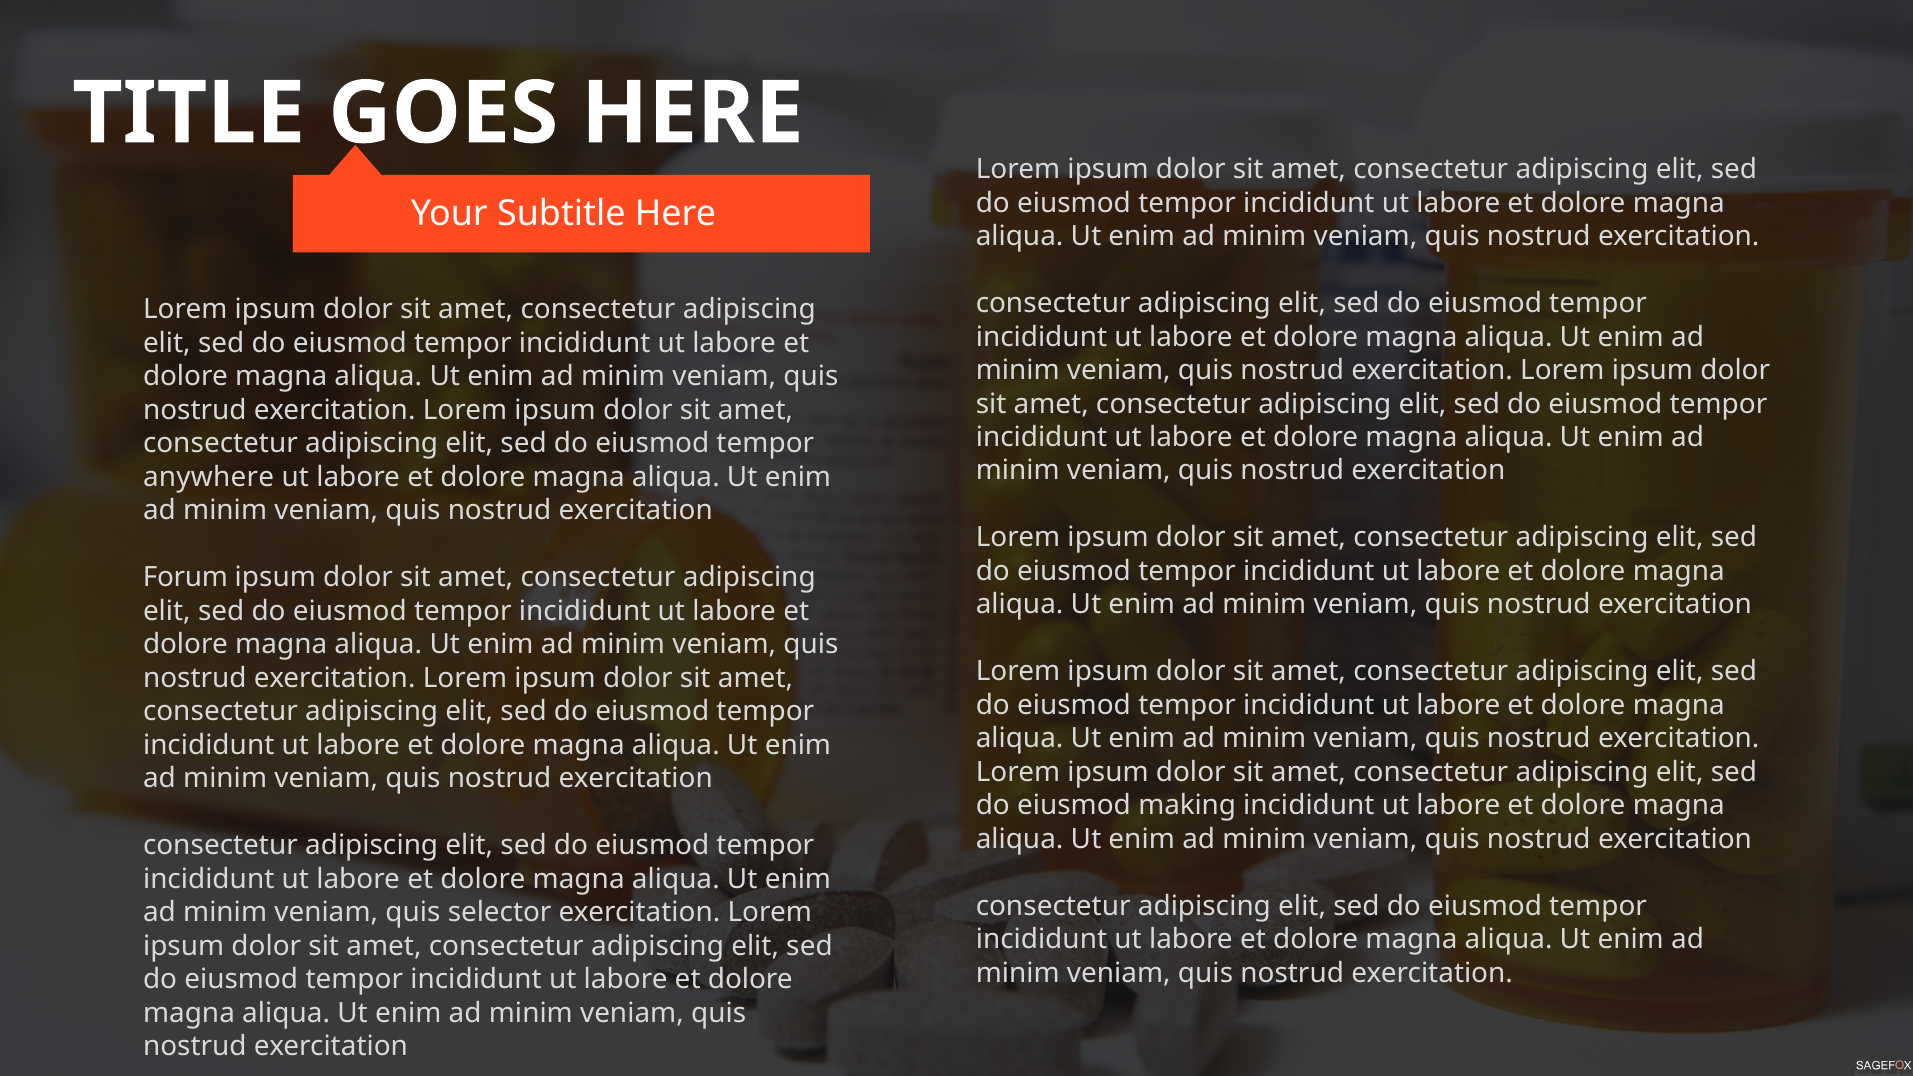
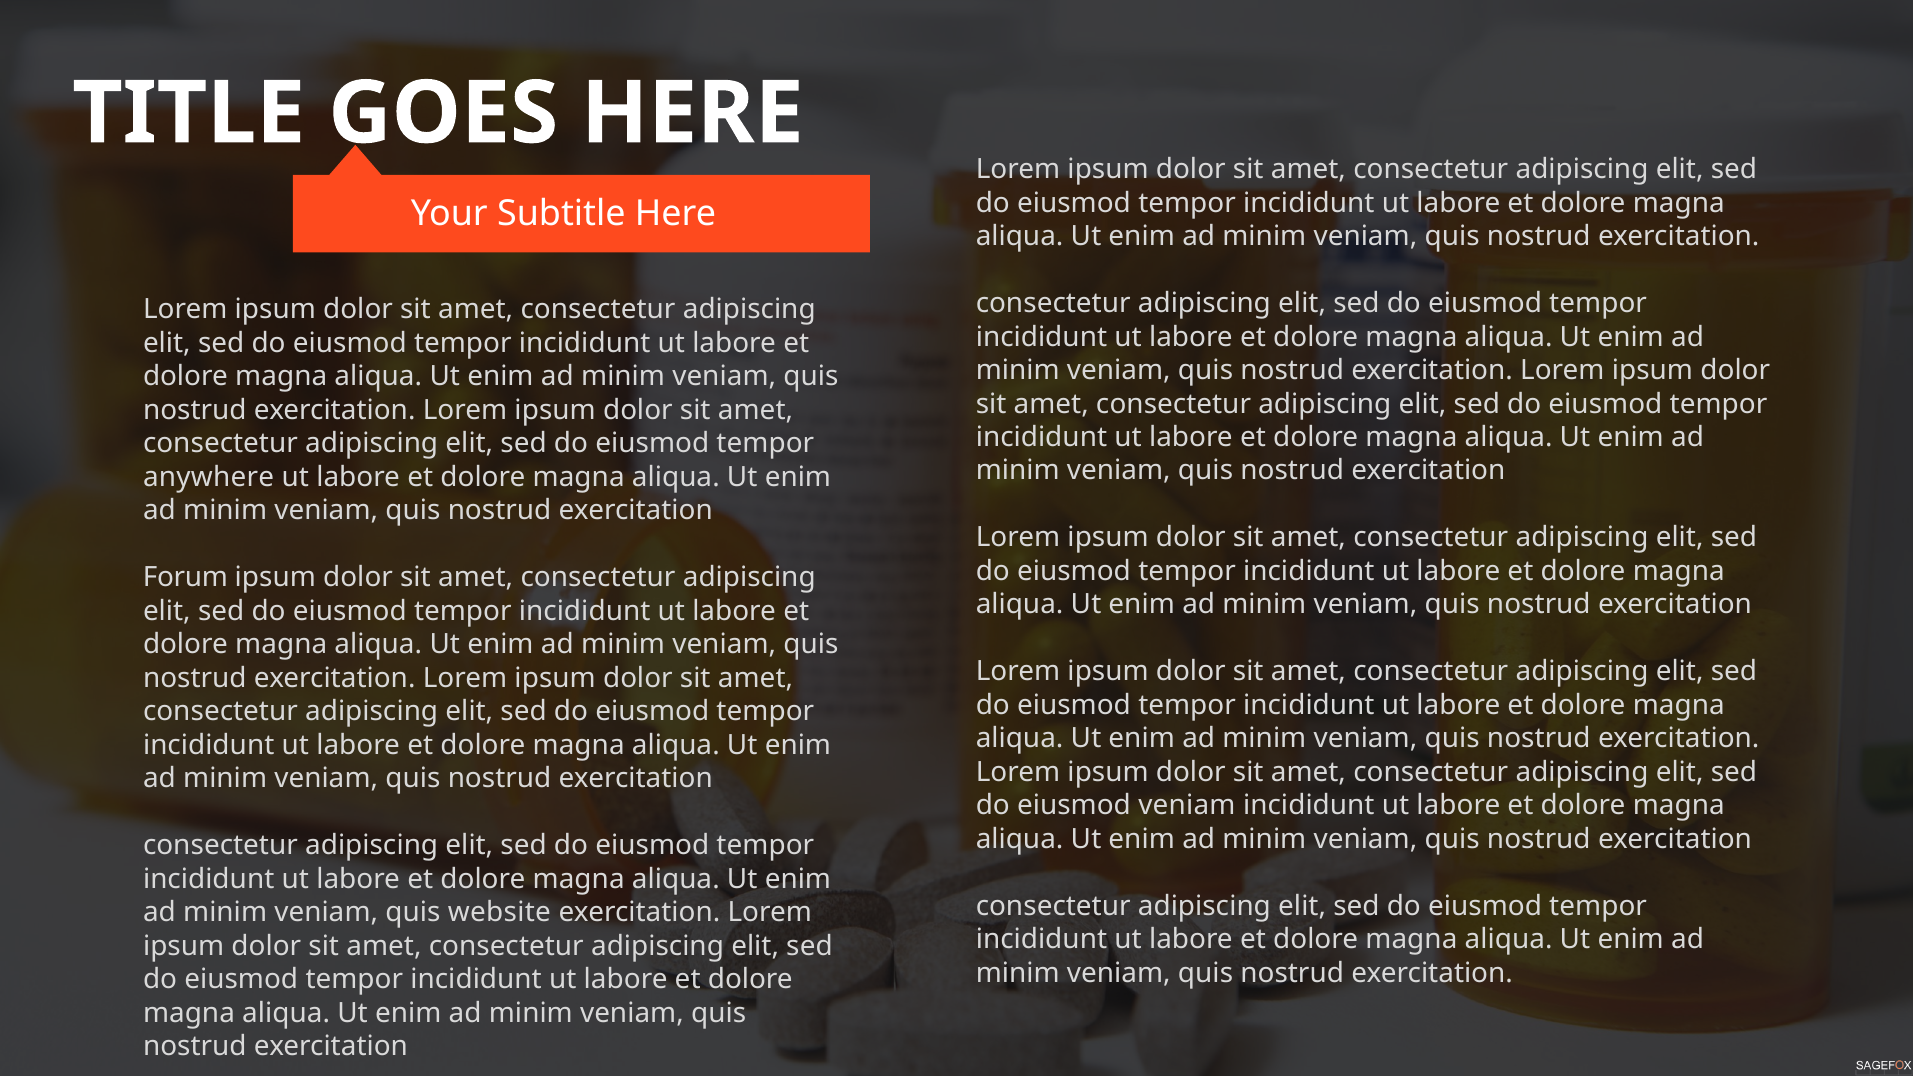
eiusmod making: making -> veniam
selector: selector -> website
